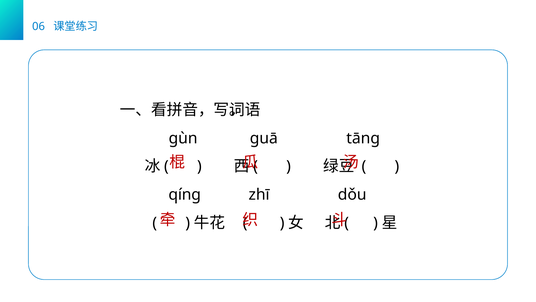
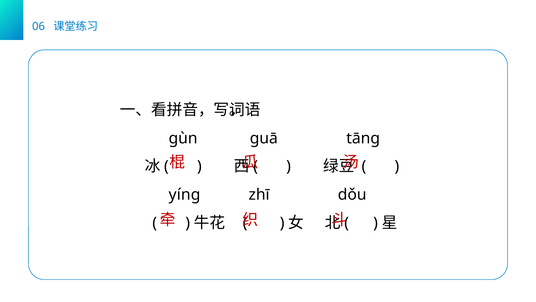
qíng: qíng -> yíng
